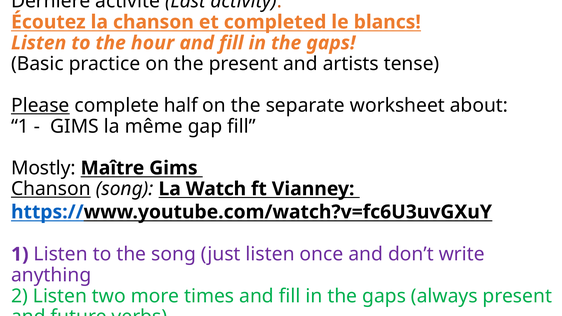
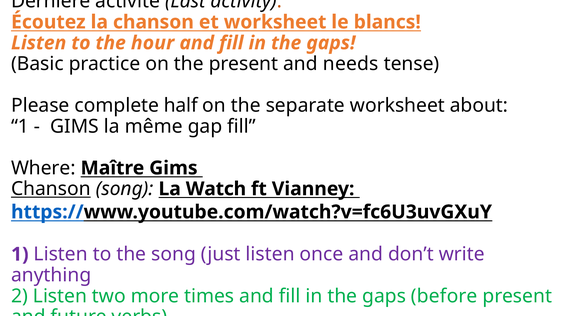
et completed: completed -> worksheet
artists: artists -> needs
Please underline: present -> none
Mostly: Mostly -> Where
always: always -> before
